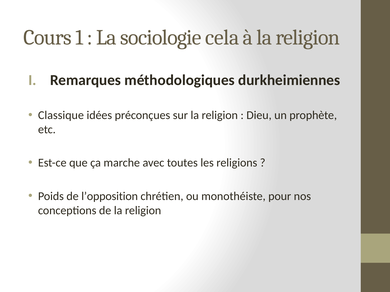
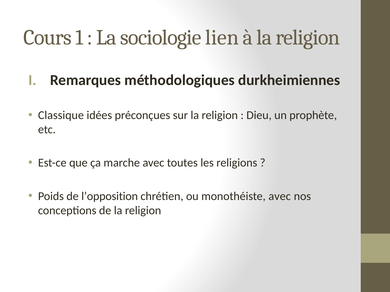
cela: cela -> lien
monothéiste pour: pour -> avec
